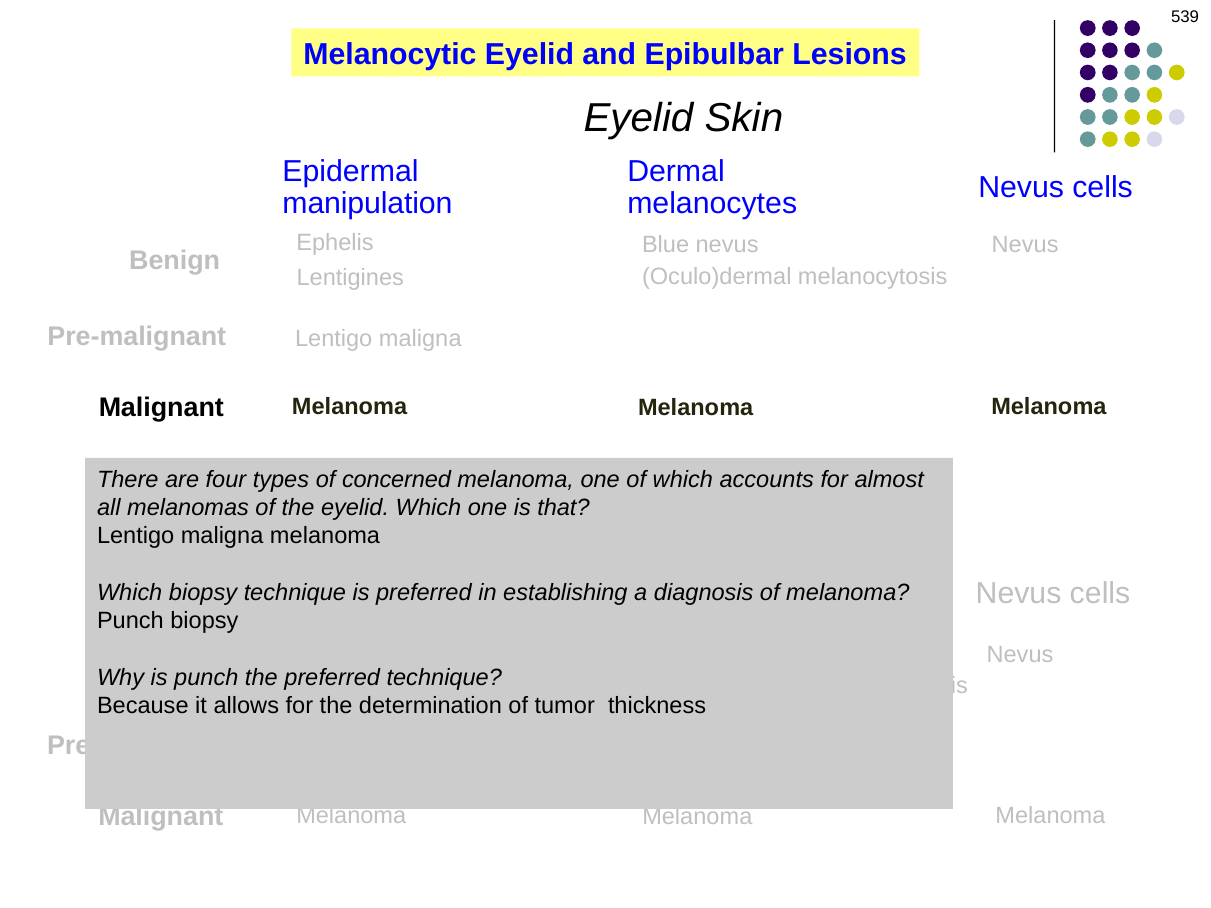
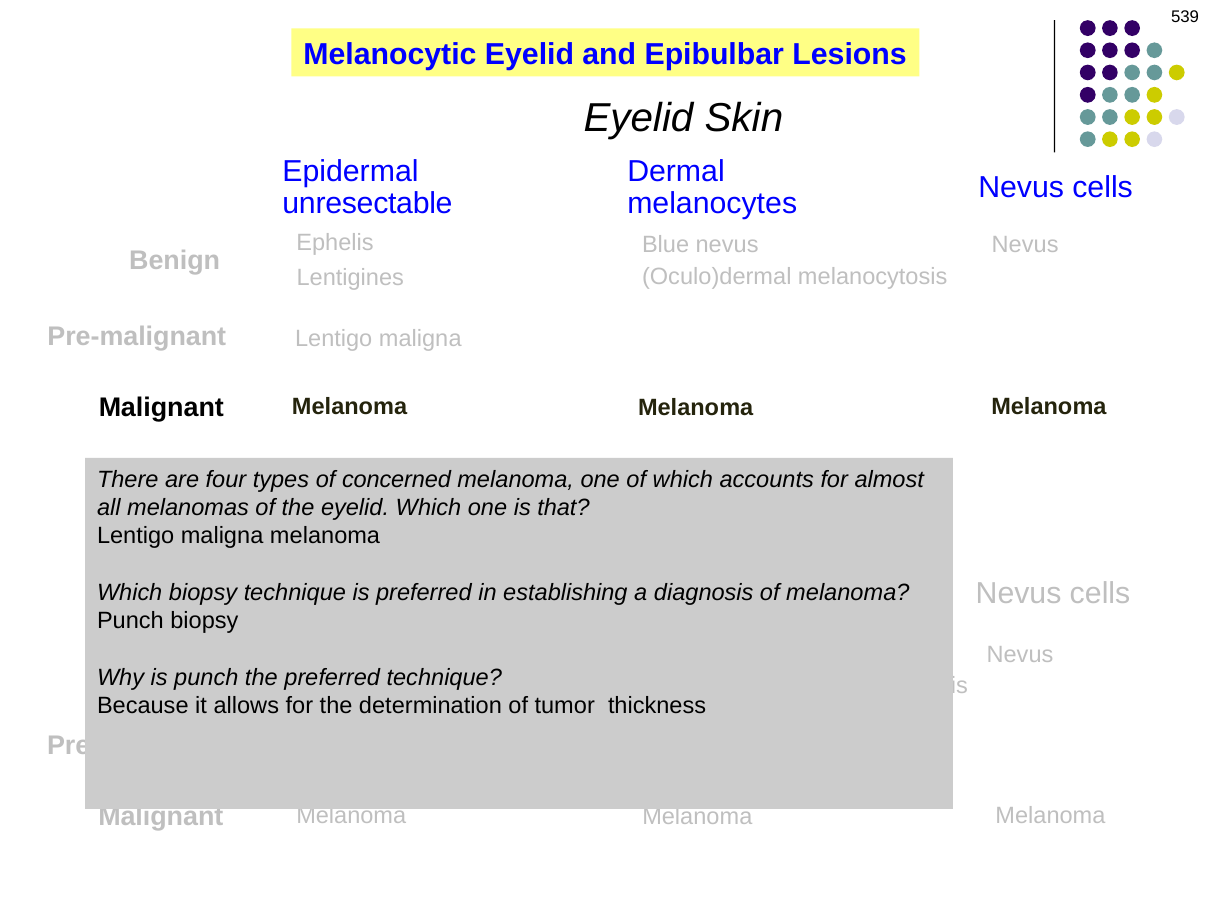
manipulation: manipulation -> unresectable
